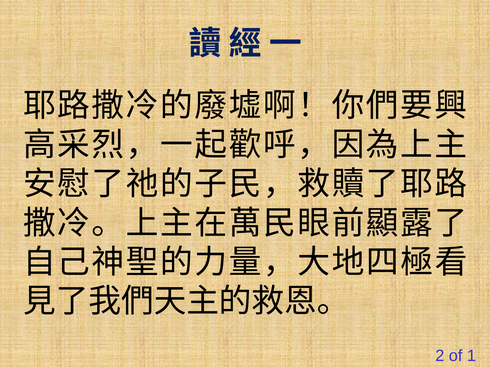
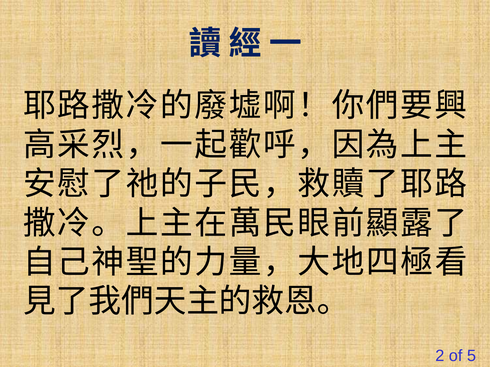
1: 1 -> 5
